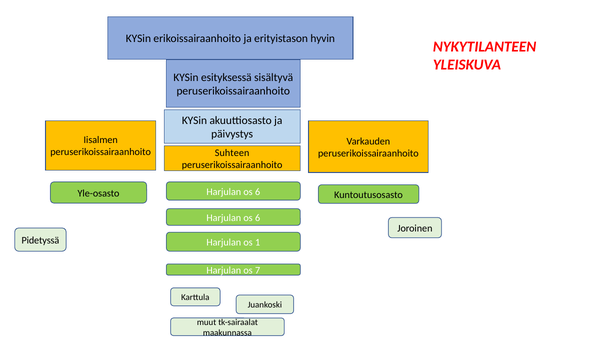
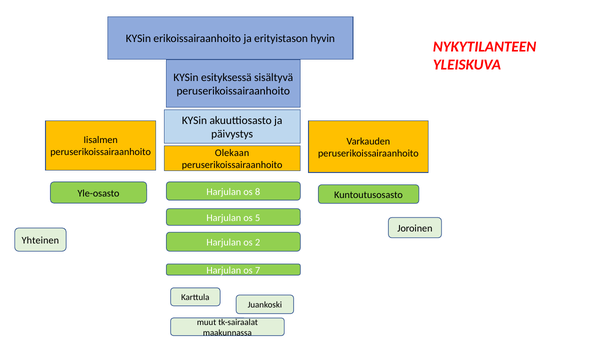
Suhteen: Suhteen -> Olekaan
6 at (258, 192): 6 -> 8
6 at (258, 218): 6 -> 5
Pidetyssä: Pidetyssä -> Yhteinen
1: 1 -> 2
